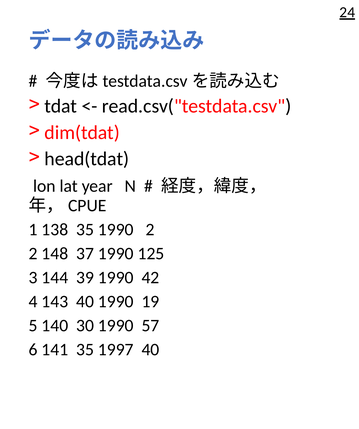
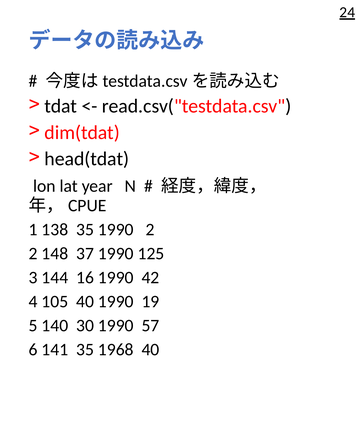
39: 39 -> 16
143: 143 -> 105
1997: 1997 -> 1968
